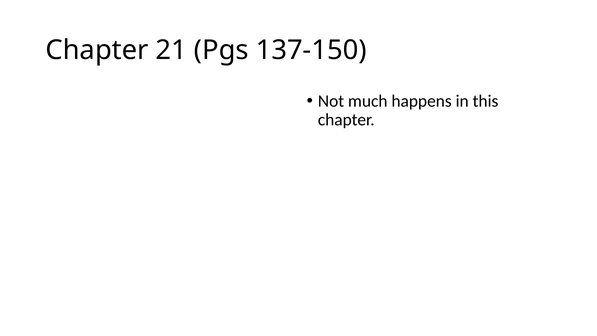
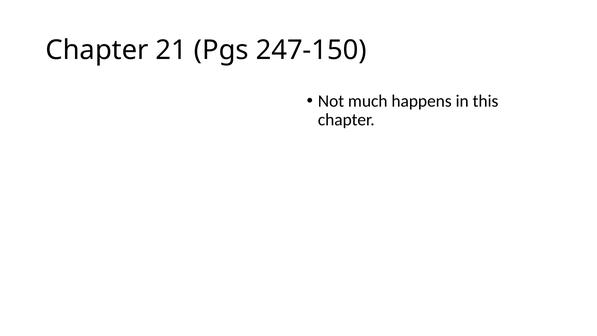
137-150: 137-150 -> 247-150
